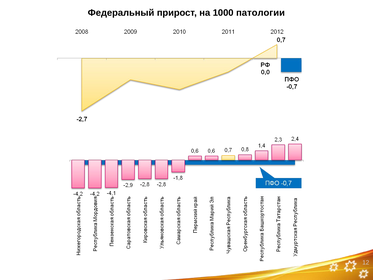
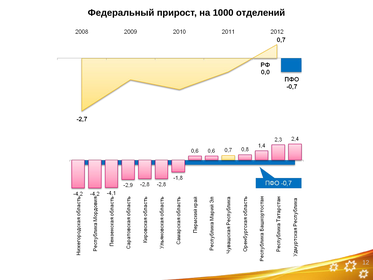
патологии: патологии -> отделений
